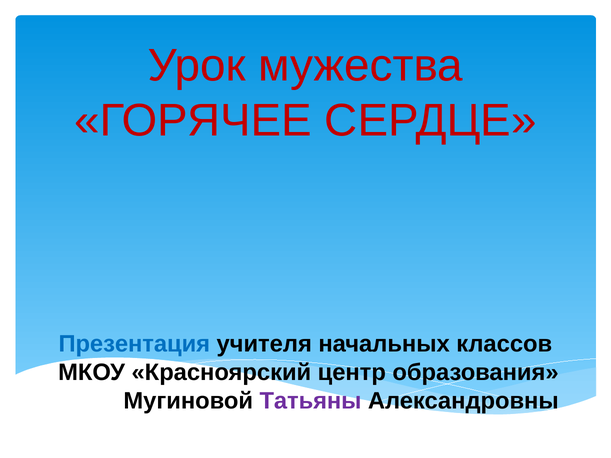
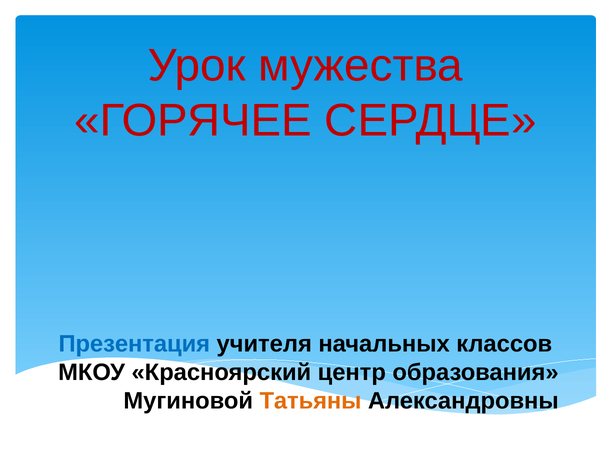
Татьяны colour: purple -> orange
